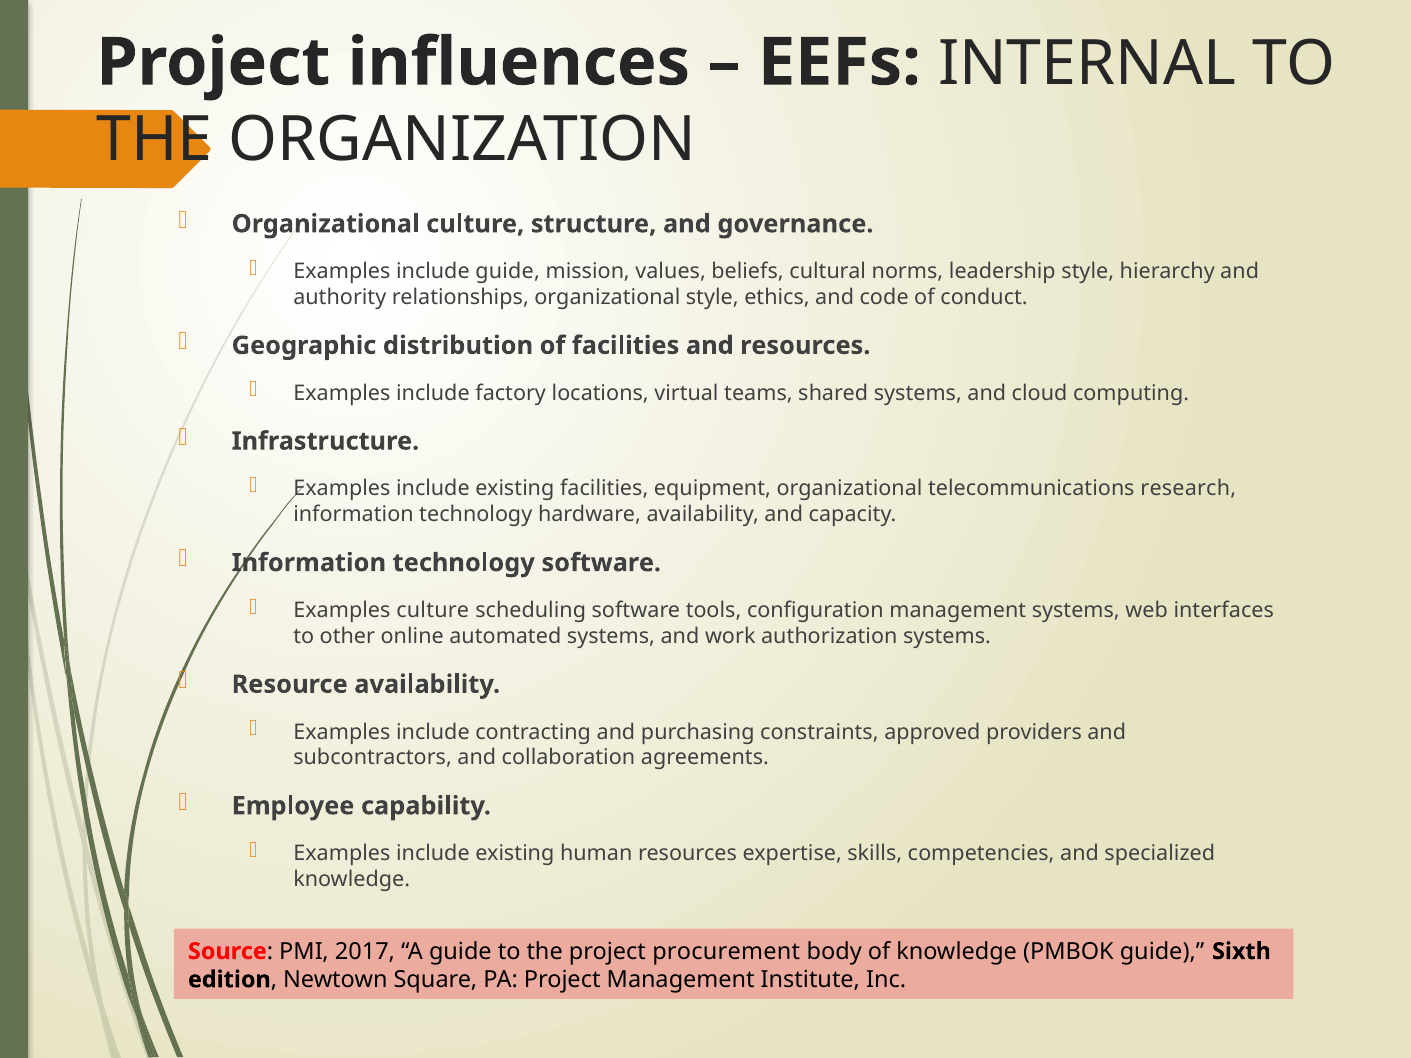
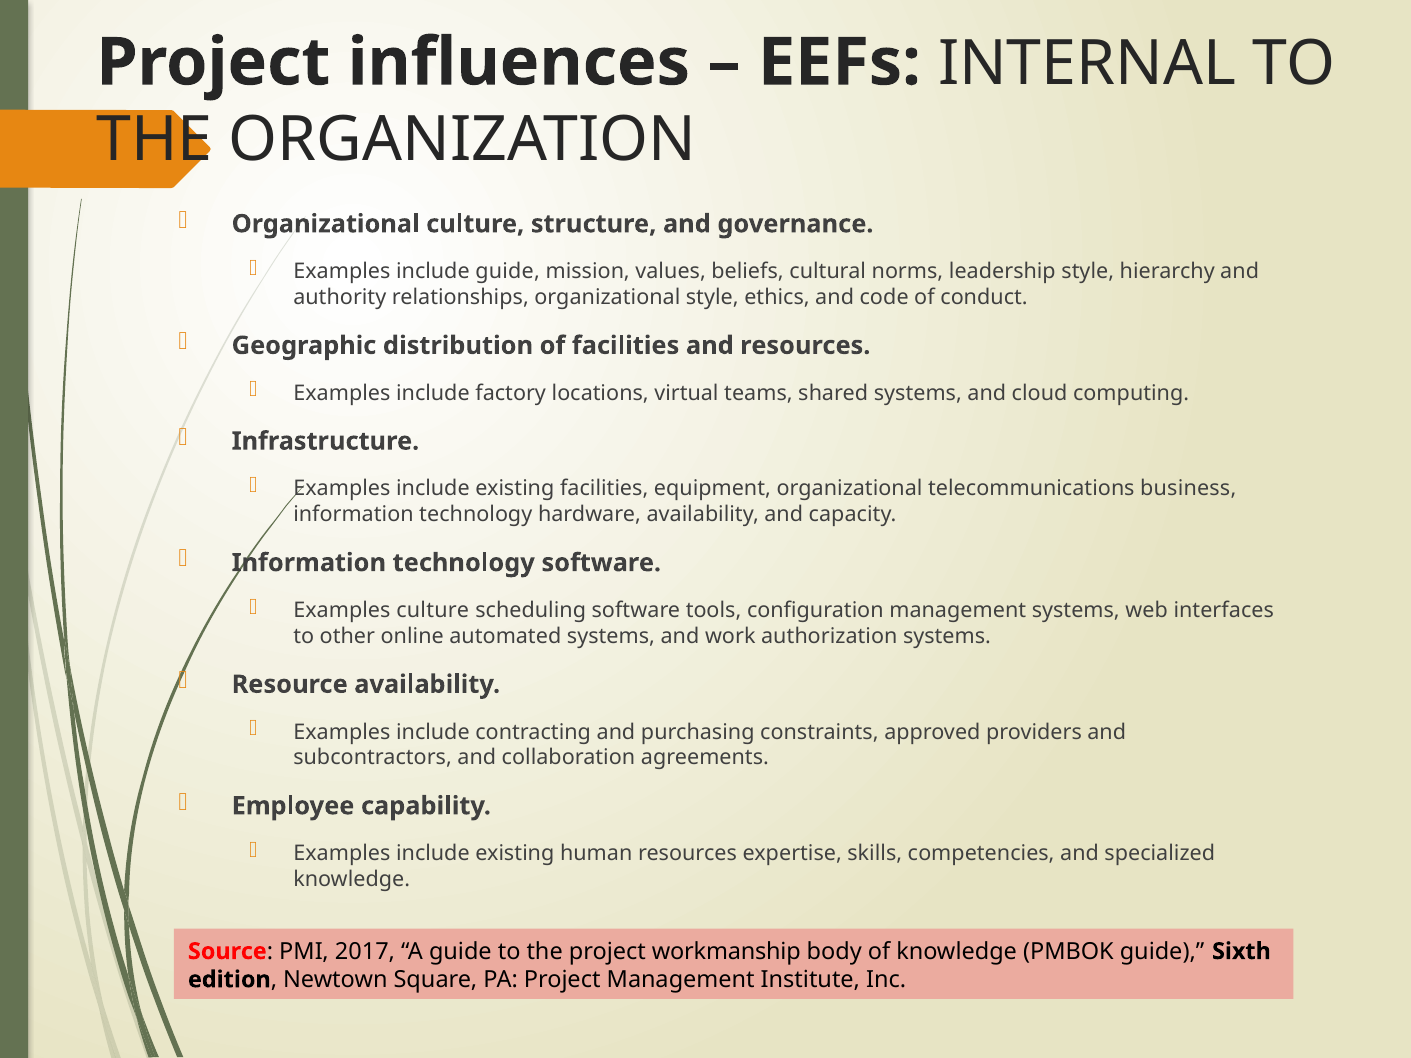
research: research -> business
procurement: procurement -> workmanship
